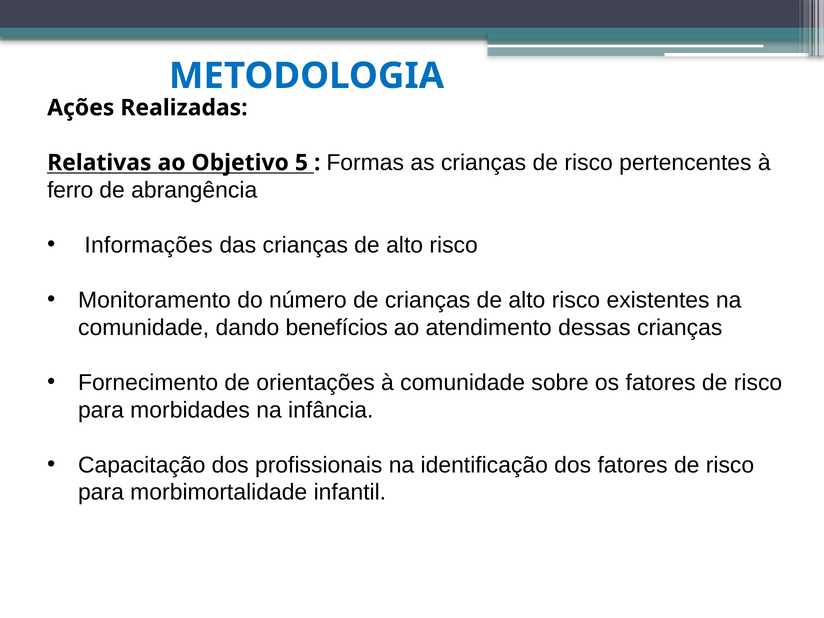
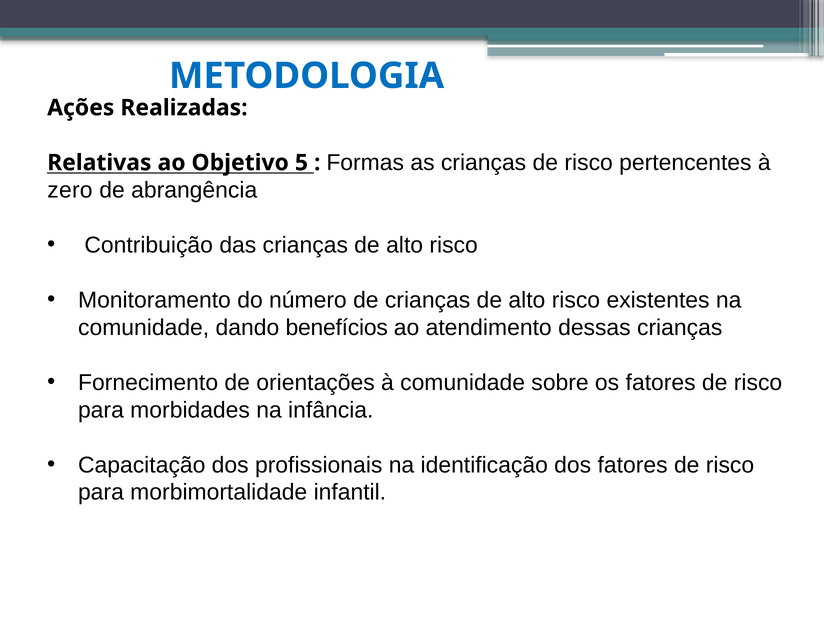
ferro: ferro -> zero
Informações: Informações -> Contribuição
